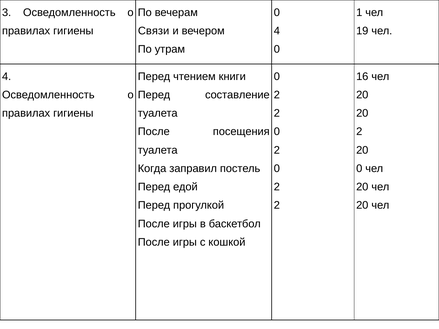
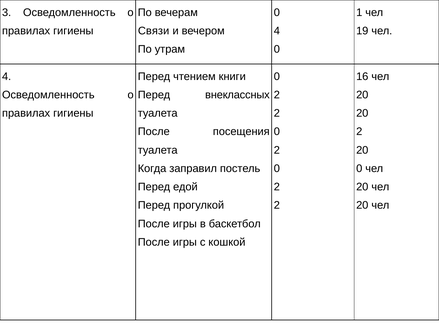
составление: составление -> внеклассных
